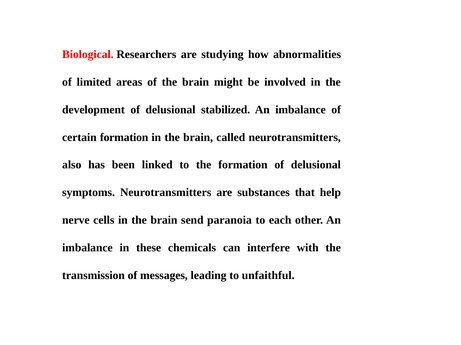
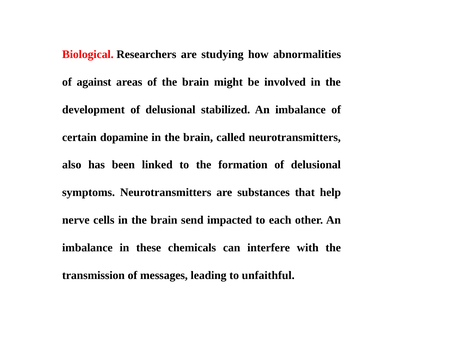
limited: limited -> against
certain formation: formation -> dopamine
paranoia: paranoia -> impacted
